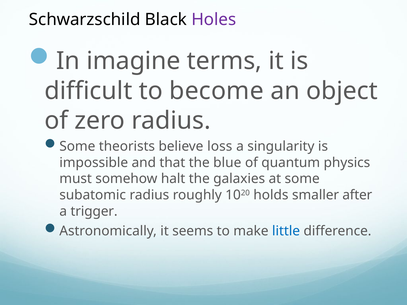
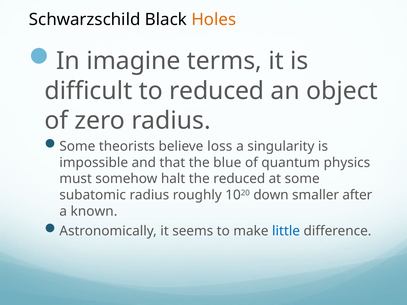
Holes colour: purple -> orange
to become: become -> reduced
the galaxies: galaxies -> reduced
holds: holds -> down
trigger: trigger -> known
